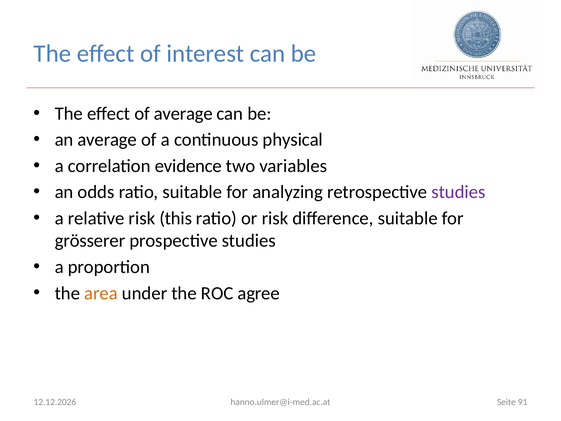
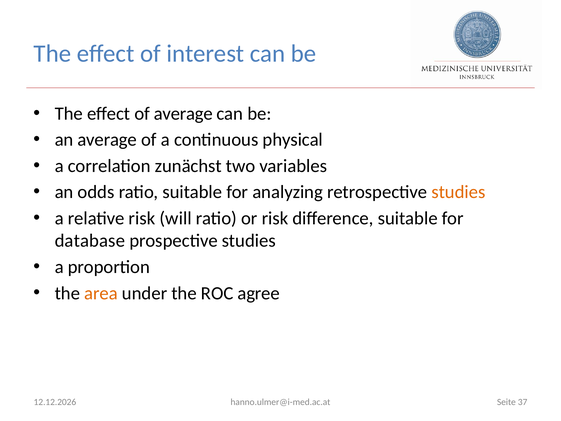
evidence: evidence -> zunächst
studies at (458, 192) colour: purple -> orange
this: this -> will
grösserer: grösserer -> database
91: 91 -> 37
